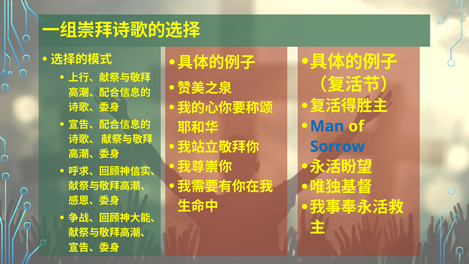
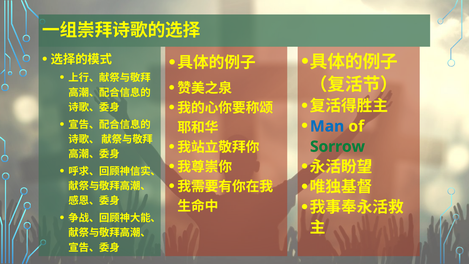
Sorrow colour: blue -> green
